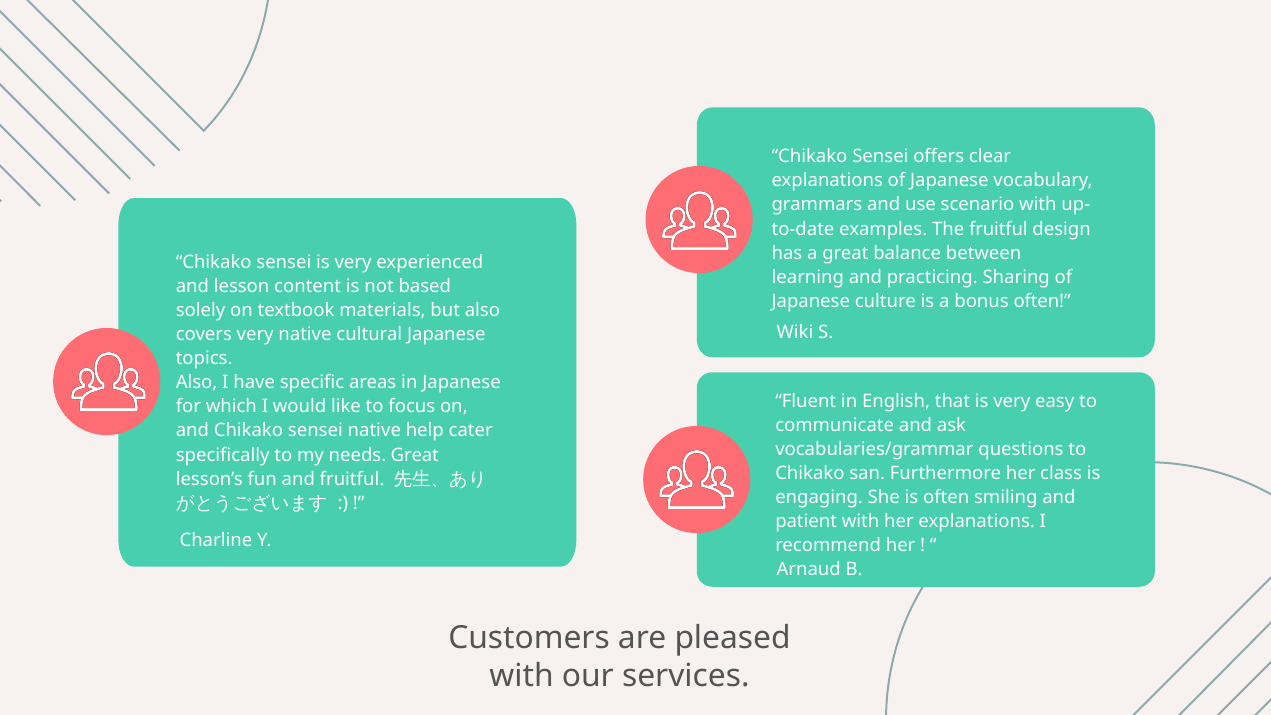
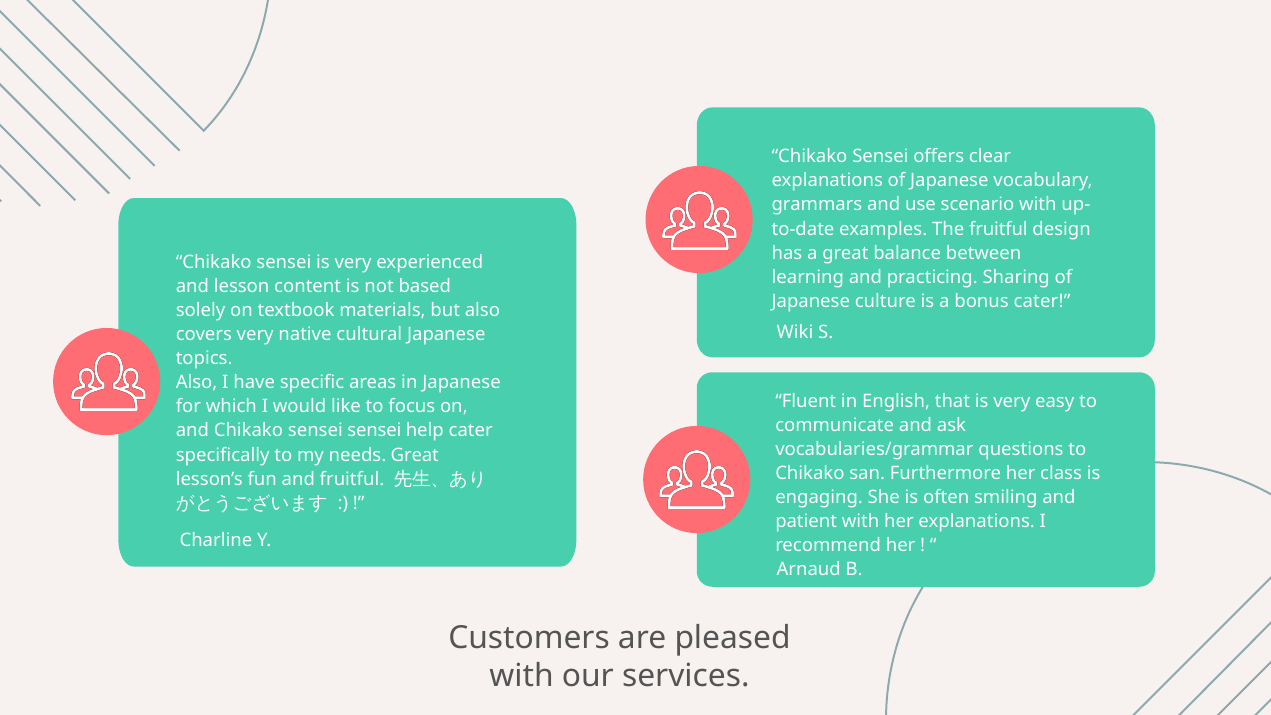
bonus often: often -> cater
sensei native: native -> sensei
